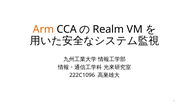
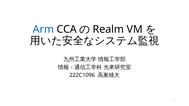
Arm colour: orange -> blue
